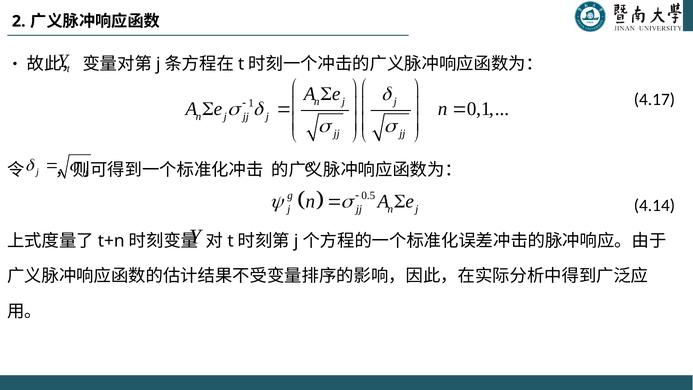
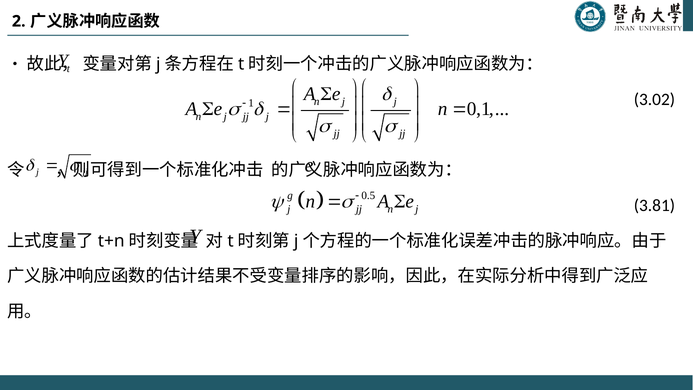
4.17: 4.17 -> 3.02
4.14: 4.14 -> 3.81
